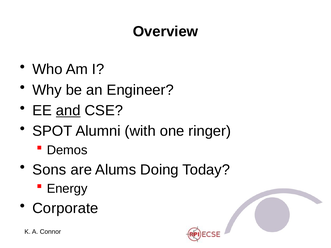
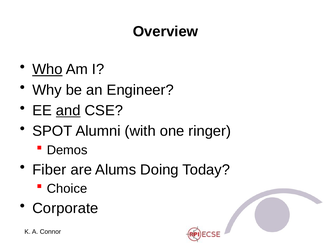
Who underline: none -> present
Sons: Sons -> Fiber
Energy: Energy -> Choice
